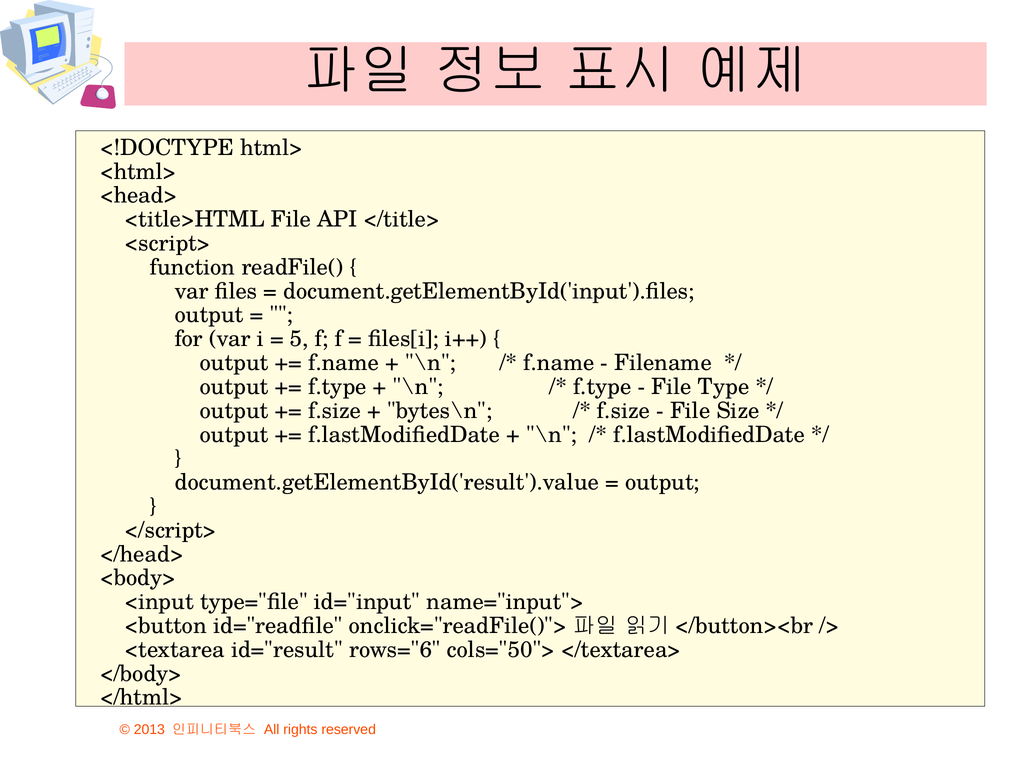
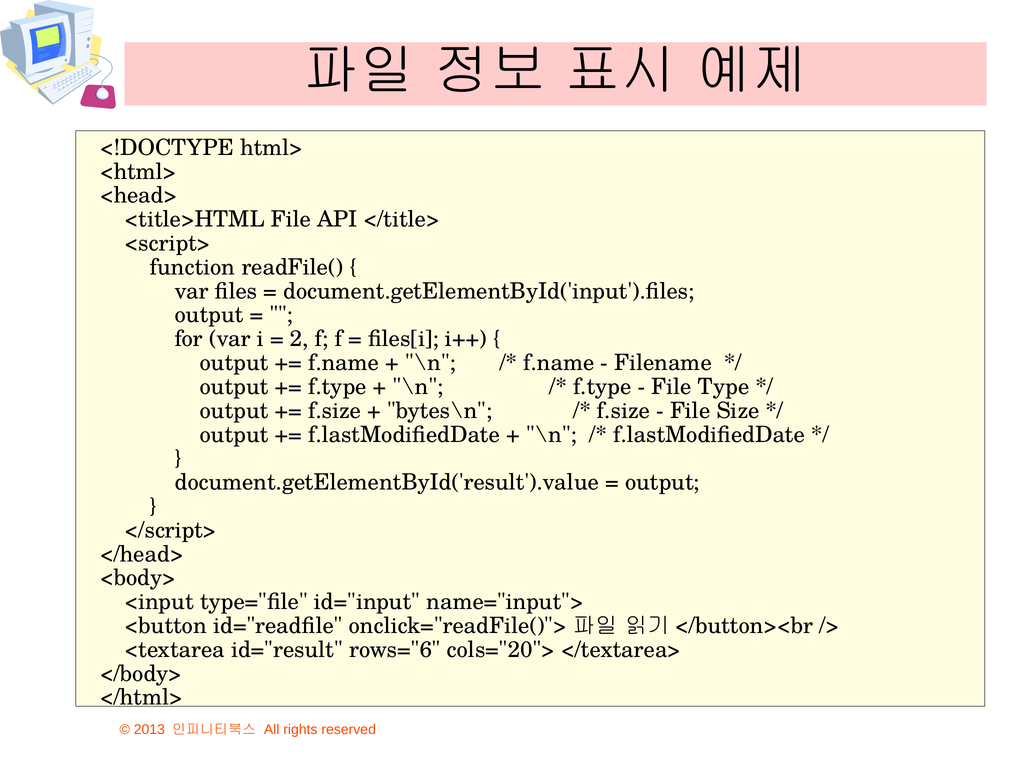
5: 5 -> 2
cols="50">: cols="50"> -> cols="20">
